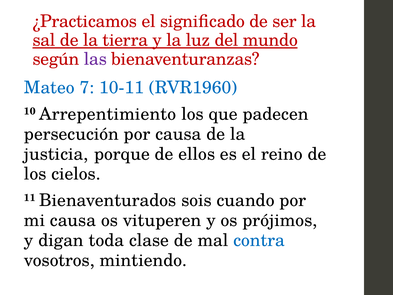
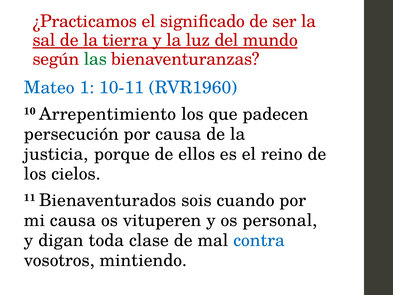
las colour: purple -> green
7: 7 -> 1
prójimos: prójimos -> personal
